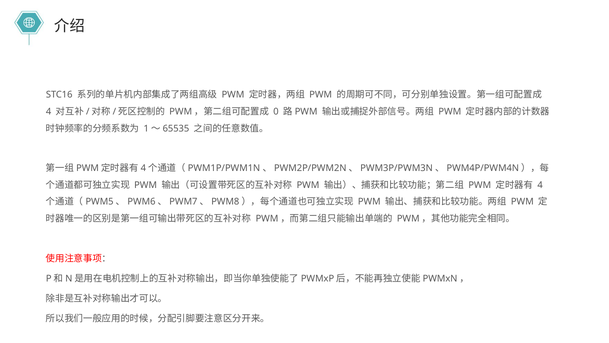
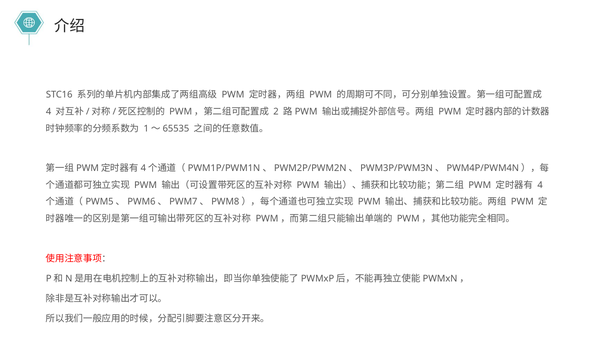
0: 0 -> 2
